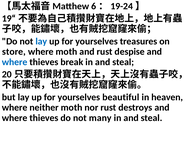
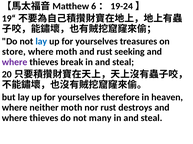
despise: despise -> seeking
where at (15, 62) colour: blue -> purple
beautiful: beautiful -> therefore
